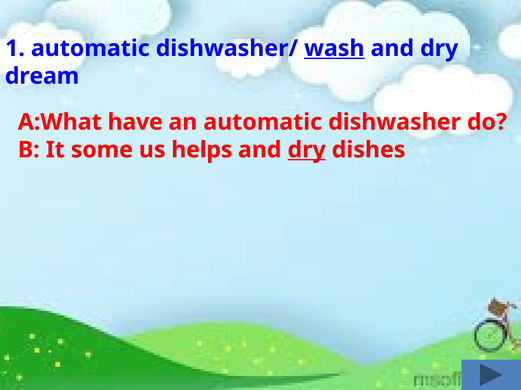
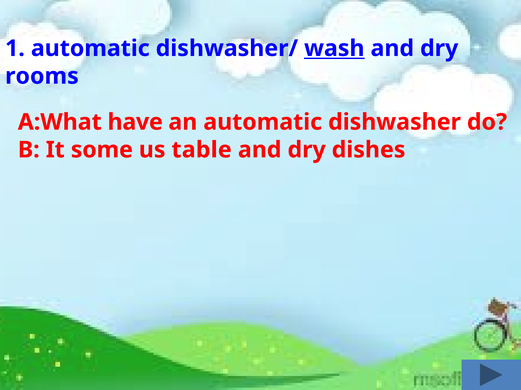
dream: dream -> rooms
helps: helps -> table
dry at (307, 150) underline: present -> none
